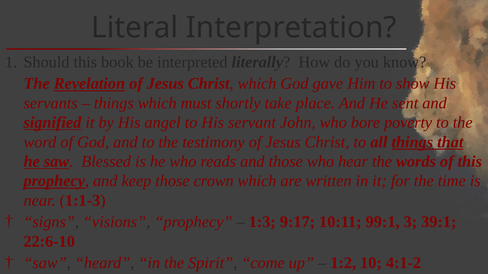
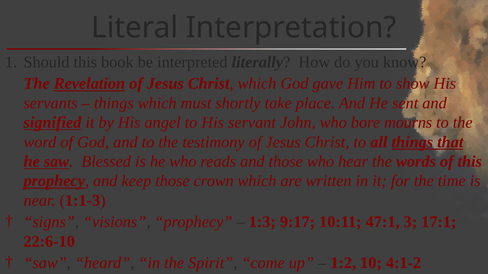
poverty: poverty -> mourns
99:1: 99:1 -> 47:1
39:1: 39:1 -> 17:1
